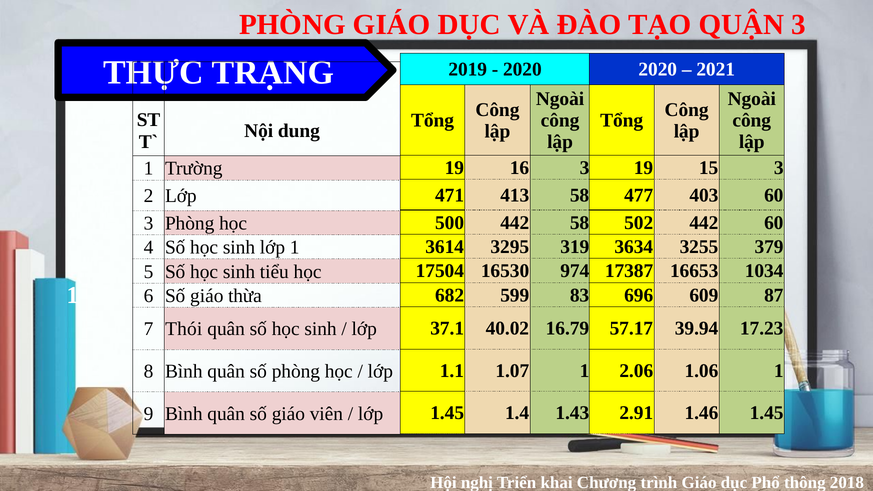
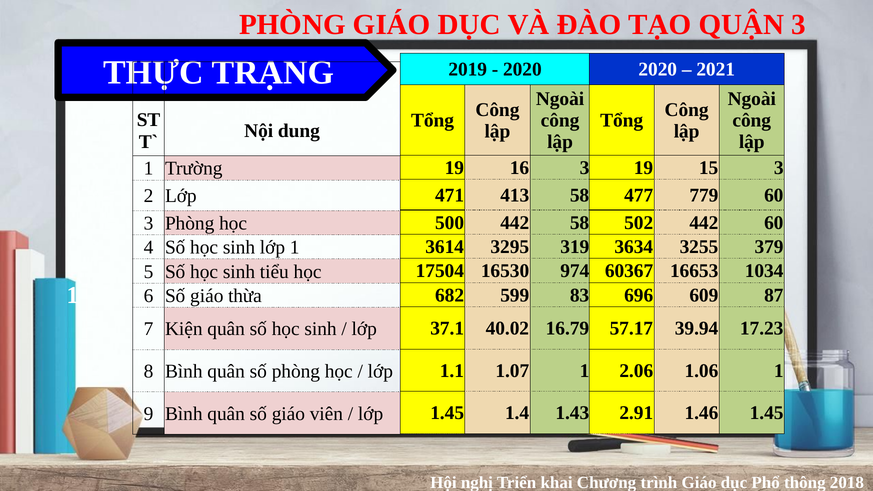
403: 403 -> 779
17387: 17387 -> 60367
Thói: Thói -> Kiện
